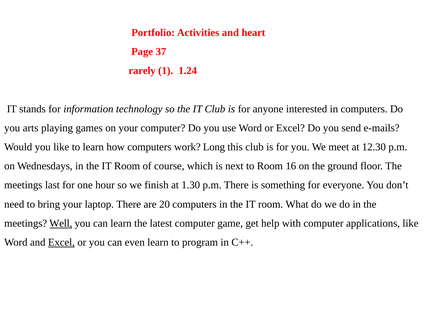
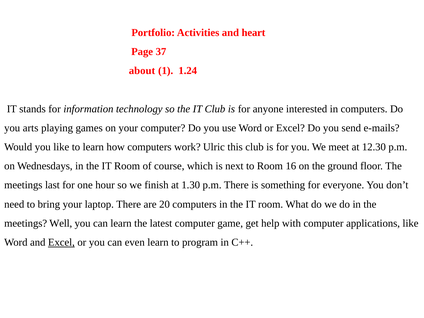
rarely: rarely -> about
Long: Long -> Ulric
Well underline: present -> none
